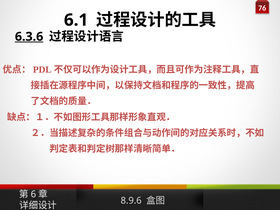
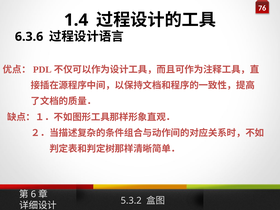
6.1: 6.1 -> 1.4
6.3.6 underline: present -> none
8.9.6: 8.9.6 -> 5.3.2
